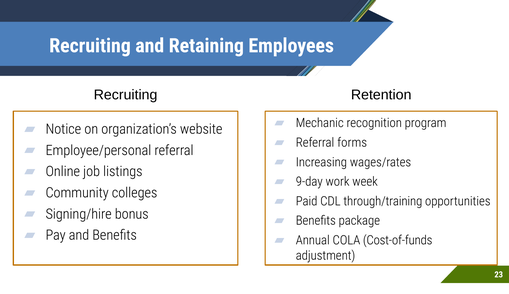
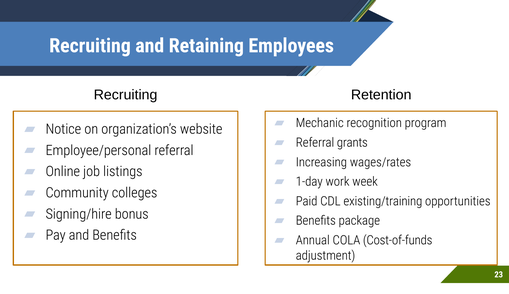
forms: forms -> grants
9-day: 9-day -> 1-day
through/training: through/training -> existing/training
